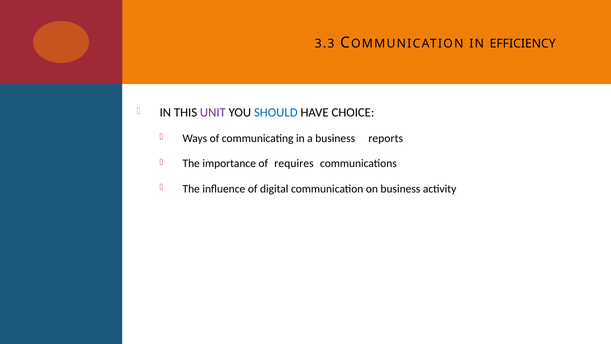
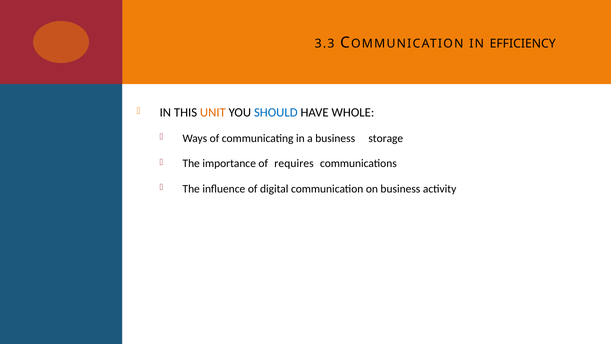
UNIT colour: purple -> orange
CHOICE: CHOICE -> WHOLE
reports: reports -> storage
